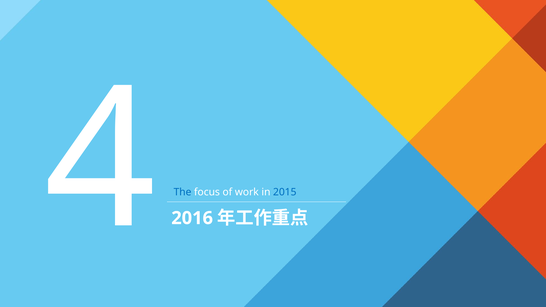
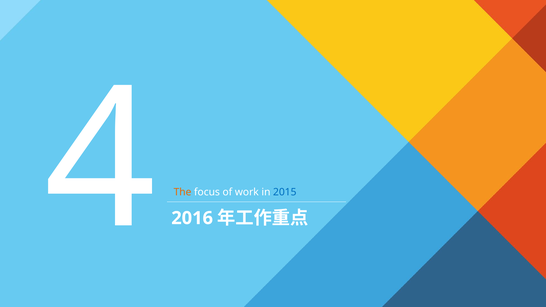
The colour: blue -> orange
